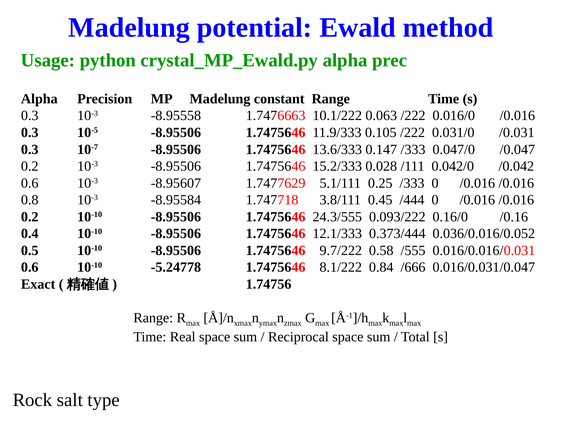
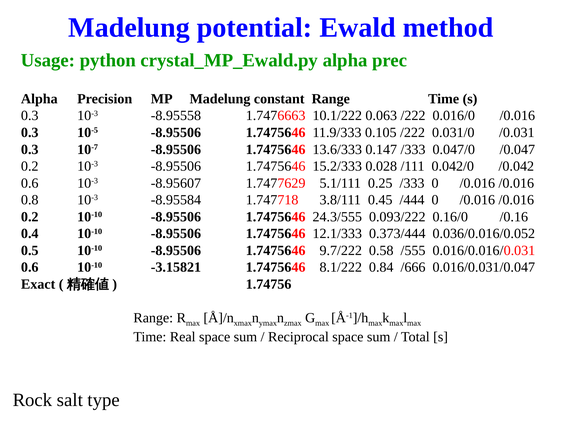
-5.24778: -5.24778 -> -3.15821
